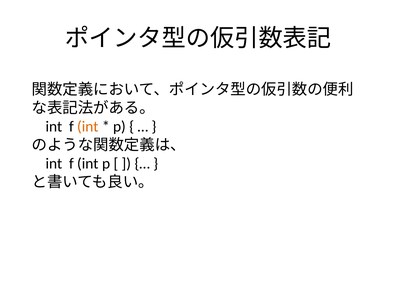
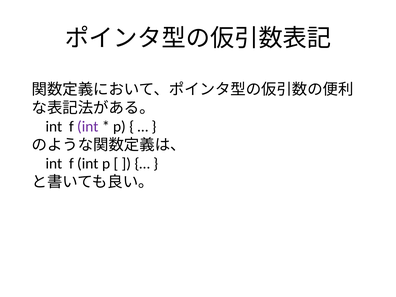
int at (88, 127) colour: orange -> purple
